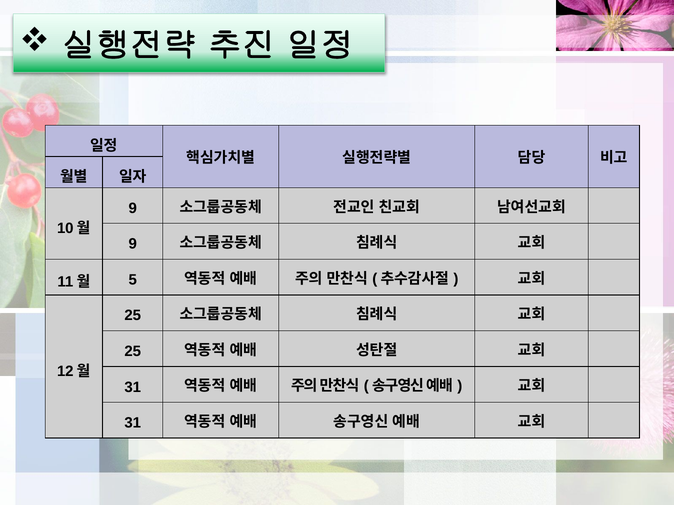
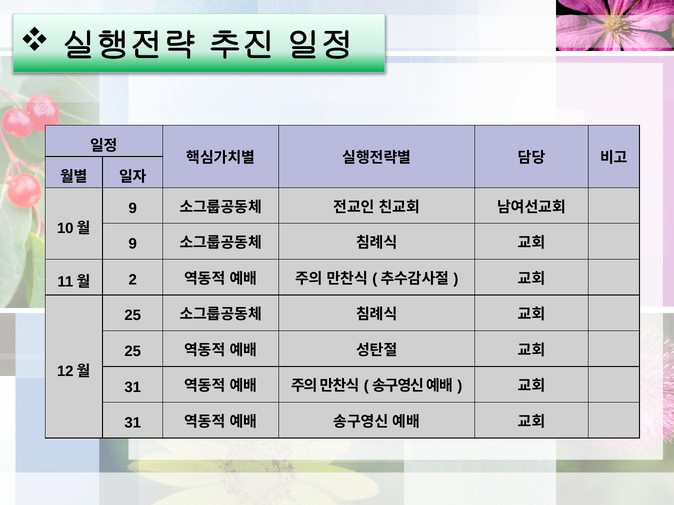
5: 5 -> 2
